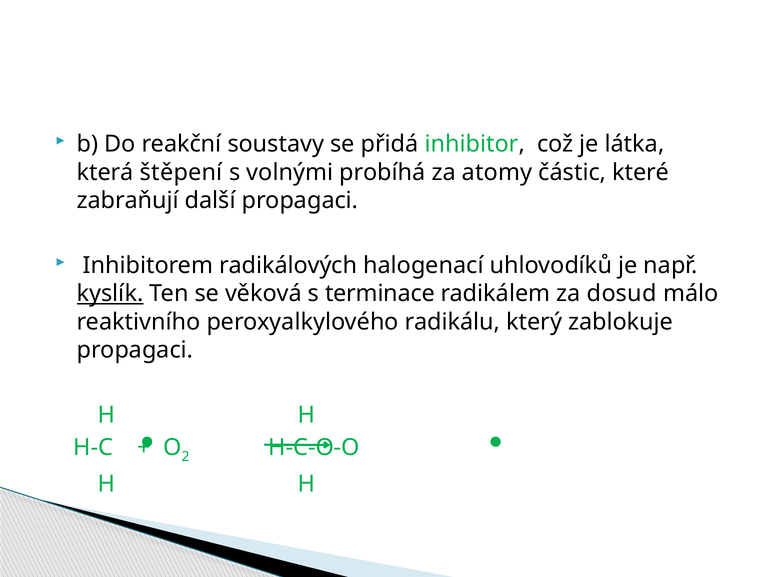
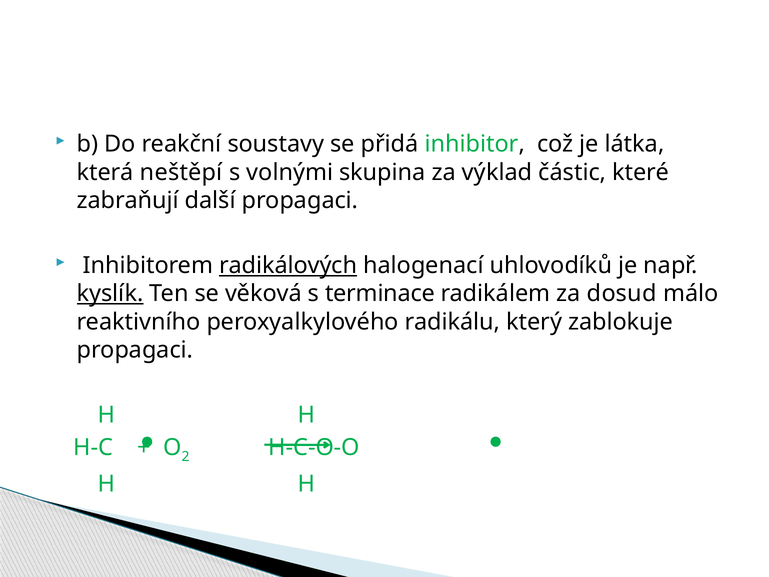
štěpení: štěpení -> neštěpí
probíhá: probíhá -> skupina
atomy: atomy -> výklad
radikálových underline: none -> present
